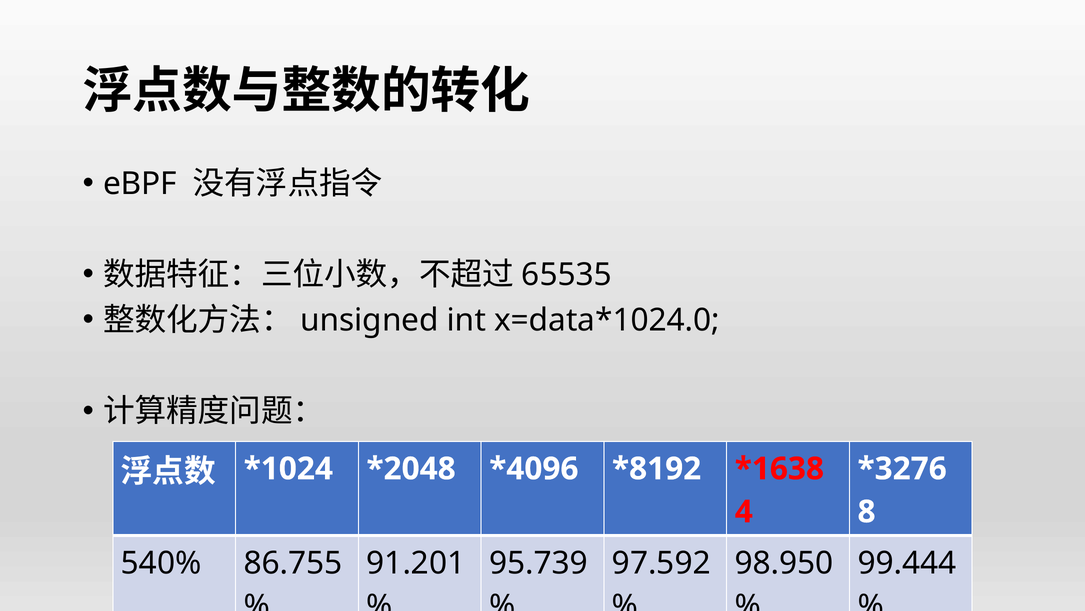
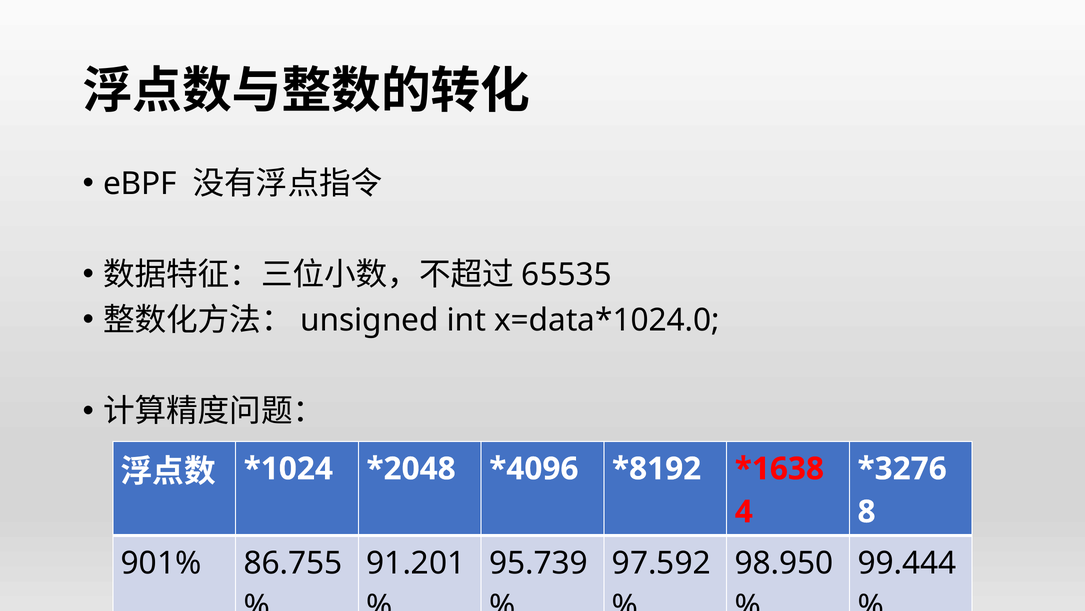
540%: 540% -> 901%
